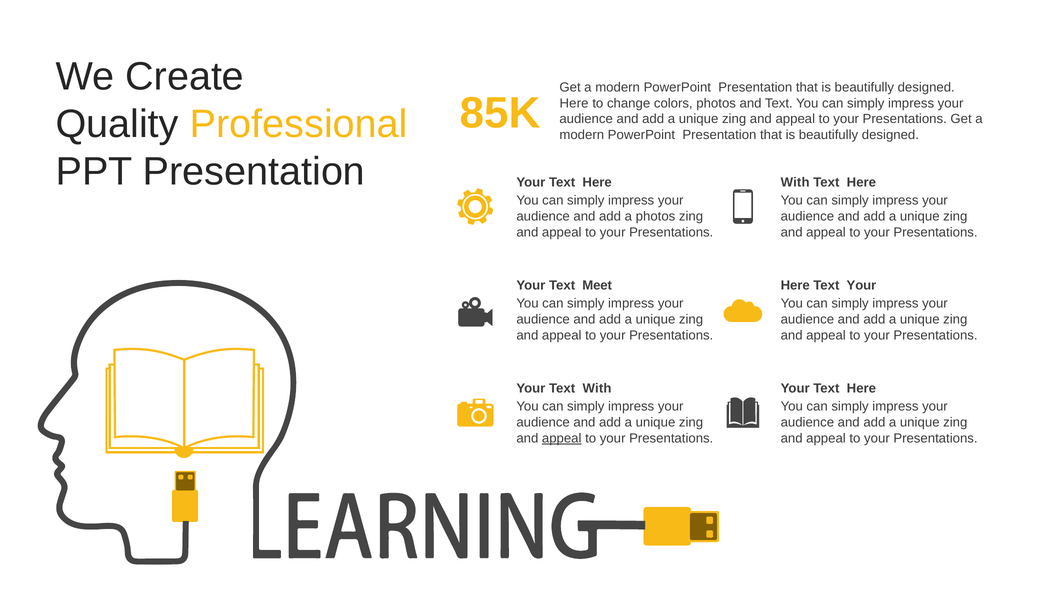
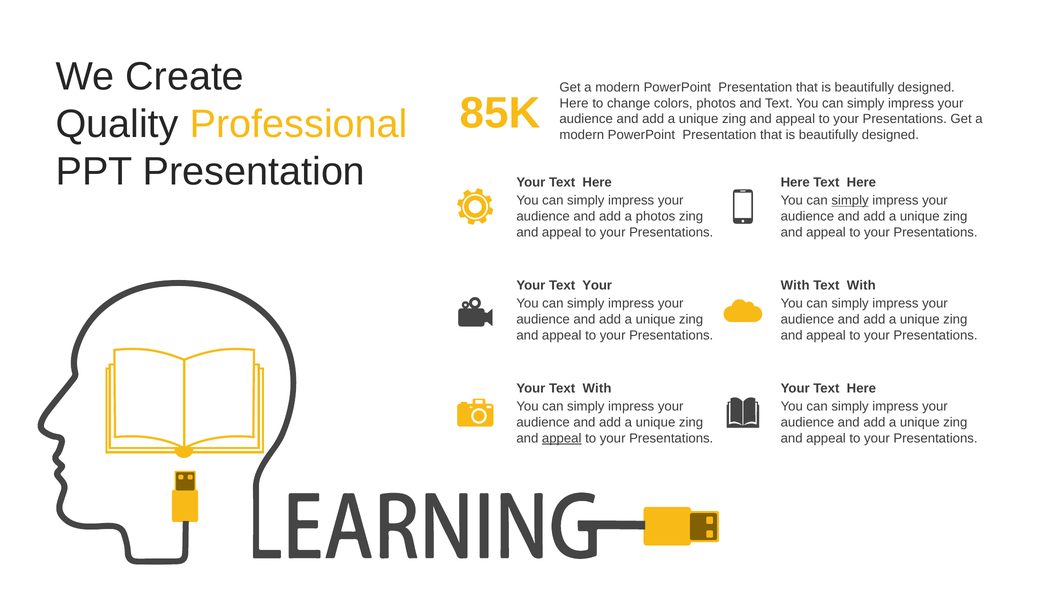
With at (795, 182): With -> Here
simply at (850, 201) underline: none -> present
Text Meet: Meet -> Your
Here at (795, 285): Here -> With
Your at (861, 285): Your -> With
